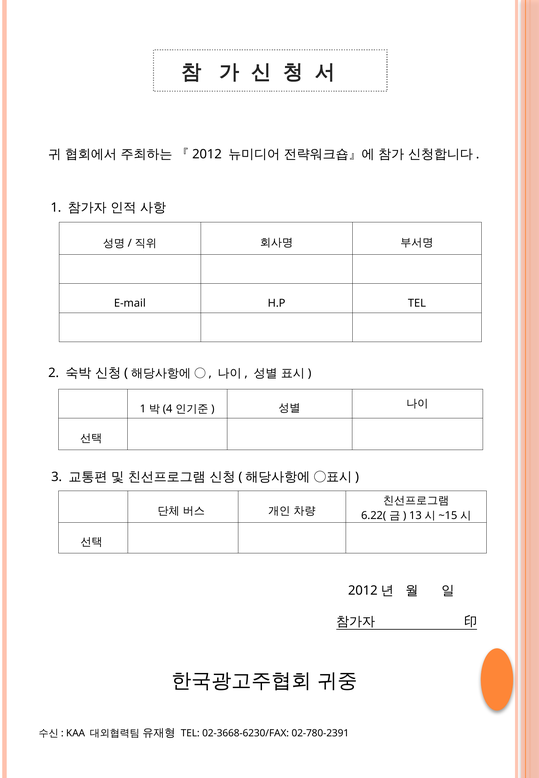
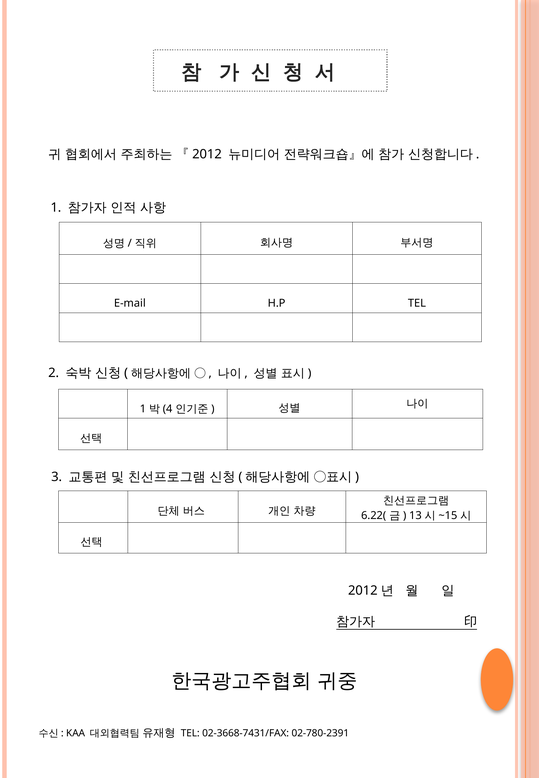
02-3668-6230/FAX: 02-3668-6230/FAX -> 02-3668-7431/FAX
